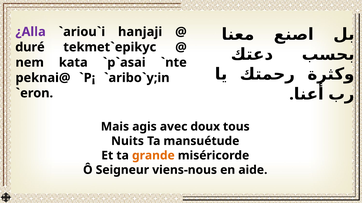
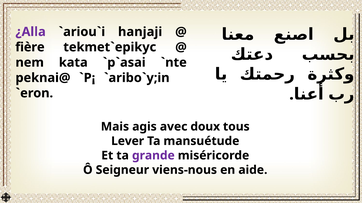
duré: duré -> fière
Nuits: Nuits -> Lever
grande colour: orange -> purple
